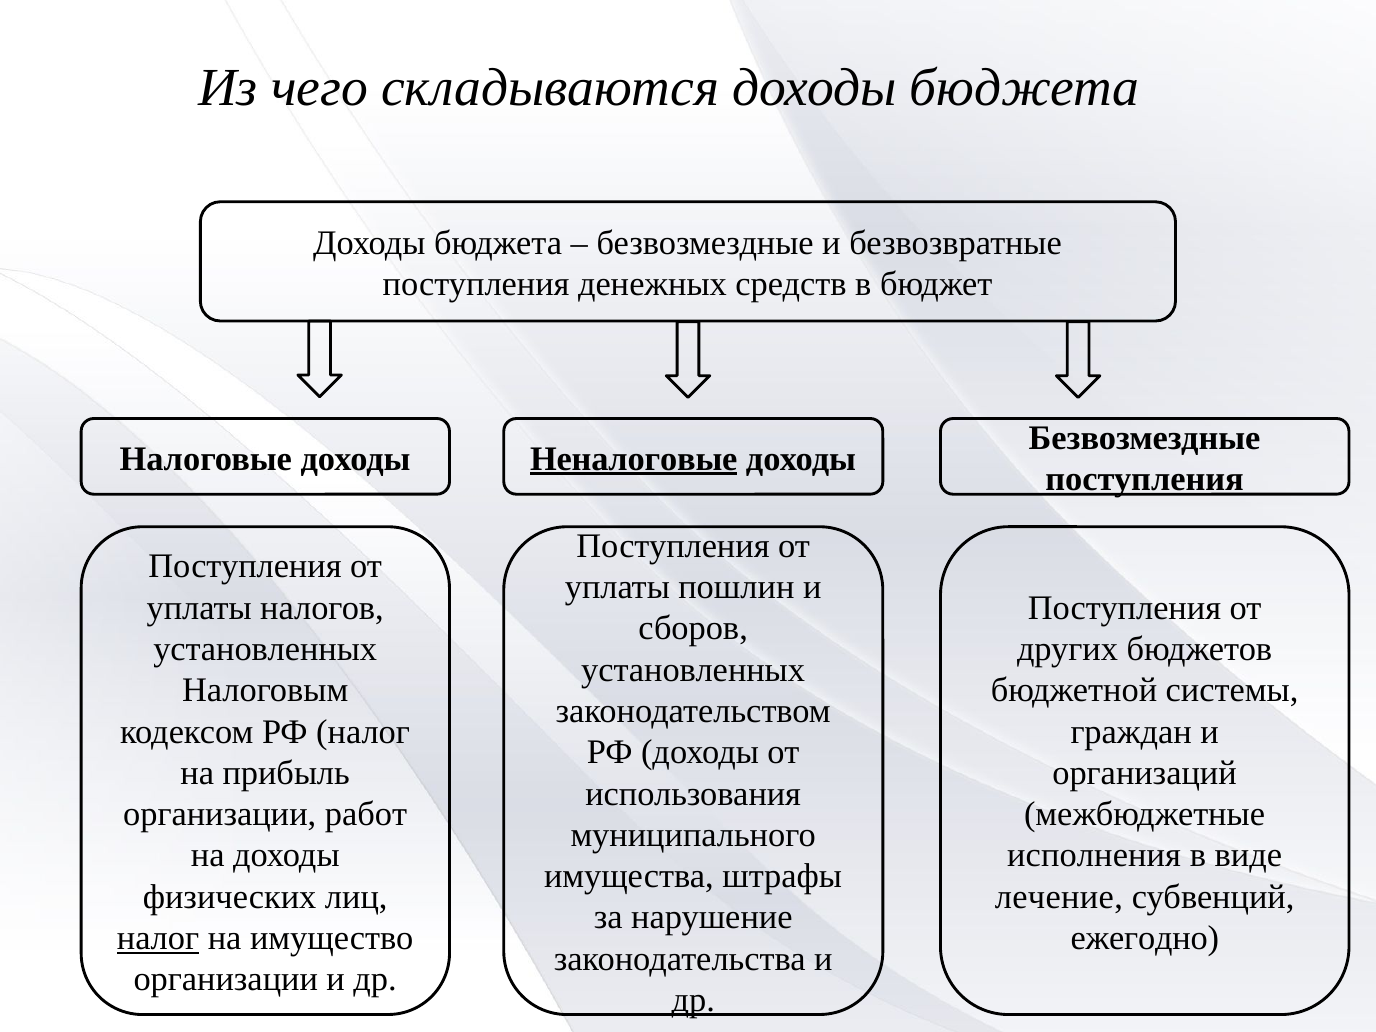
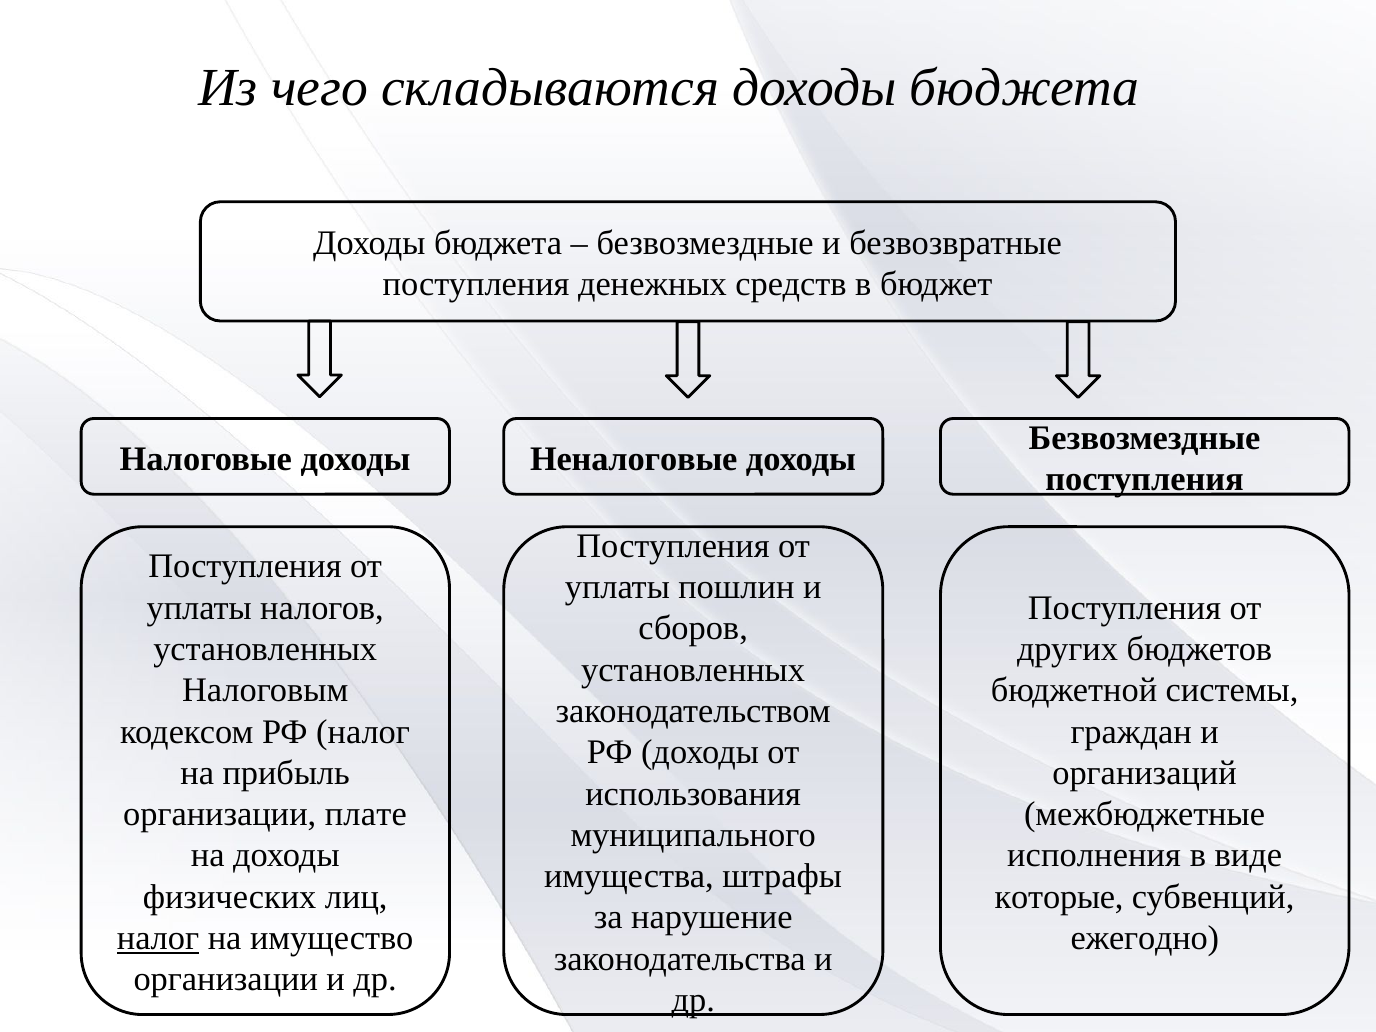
Неналоговые underline: present -> none
работ: работ -> плате
лечение: лечение -> которые
